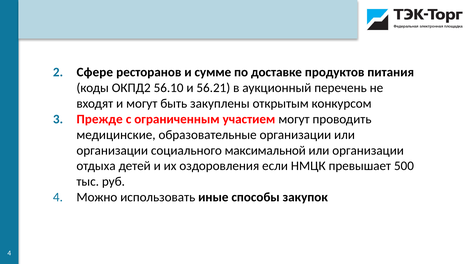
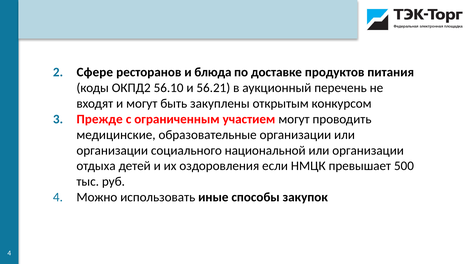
сумме: сумме -> блюда
максимальной: максимальной -> национальной
